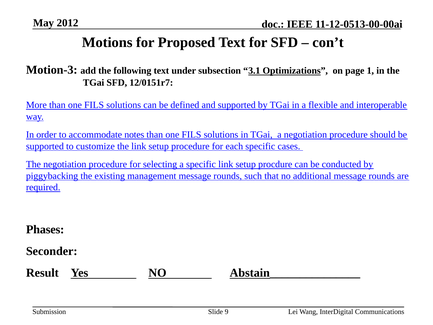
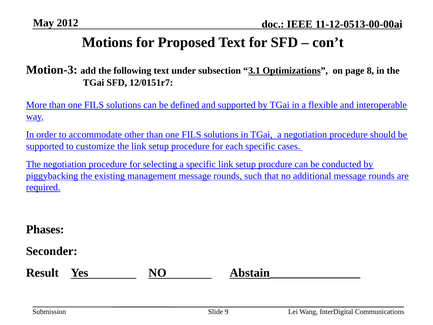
1: 1 -> 8
notes: notes -> other
